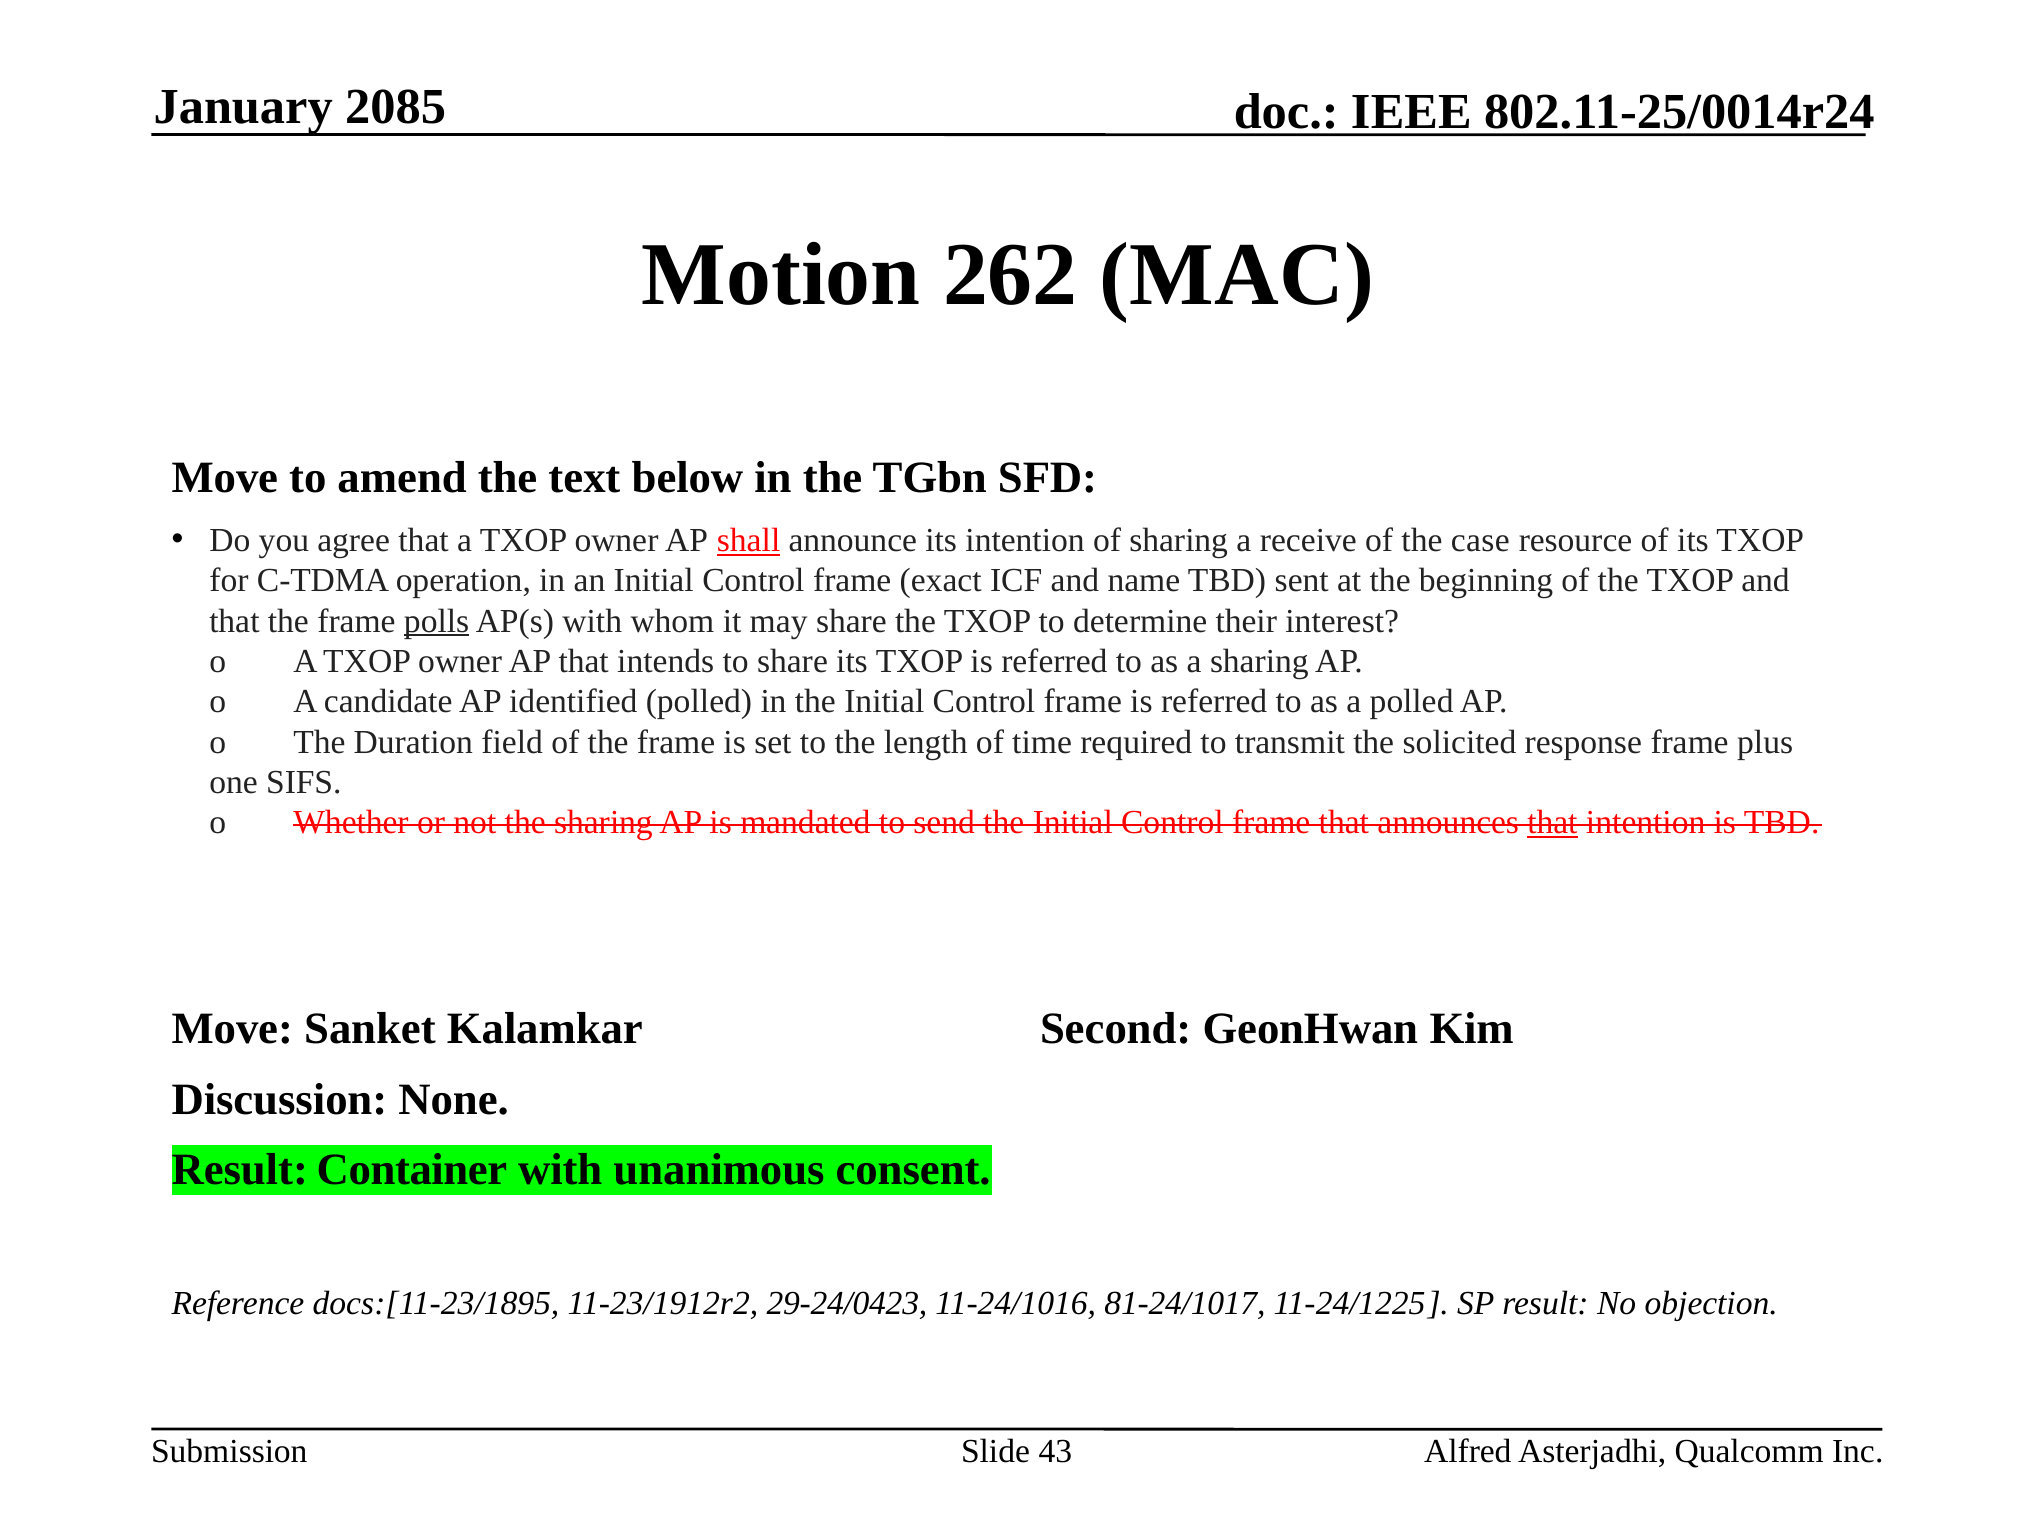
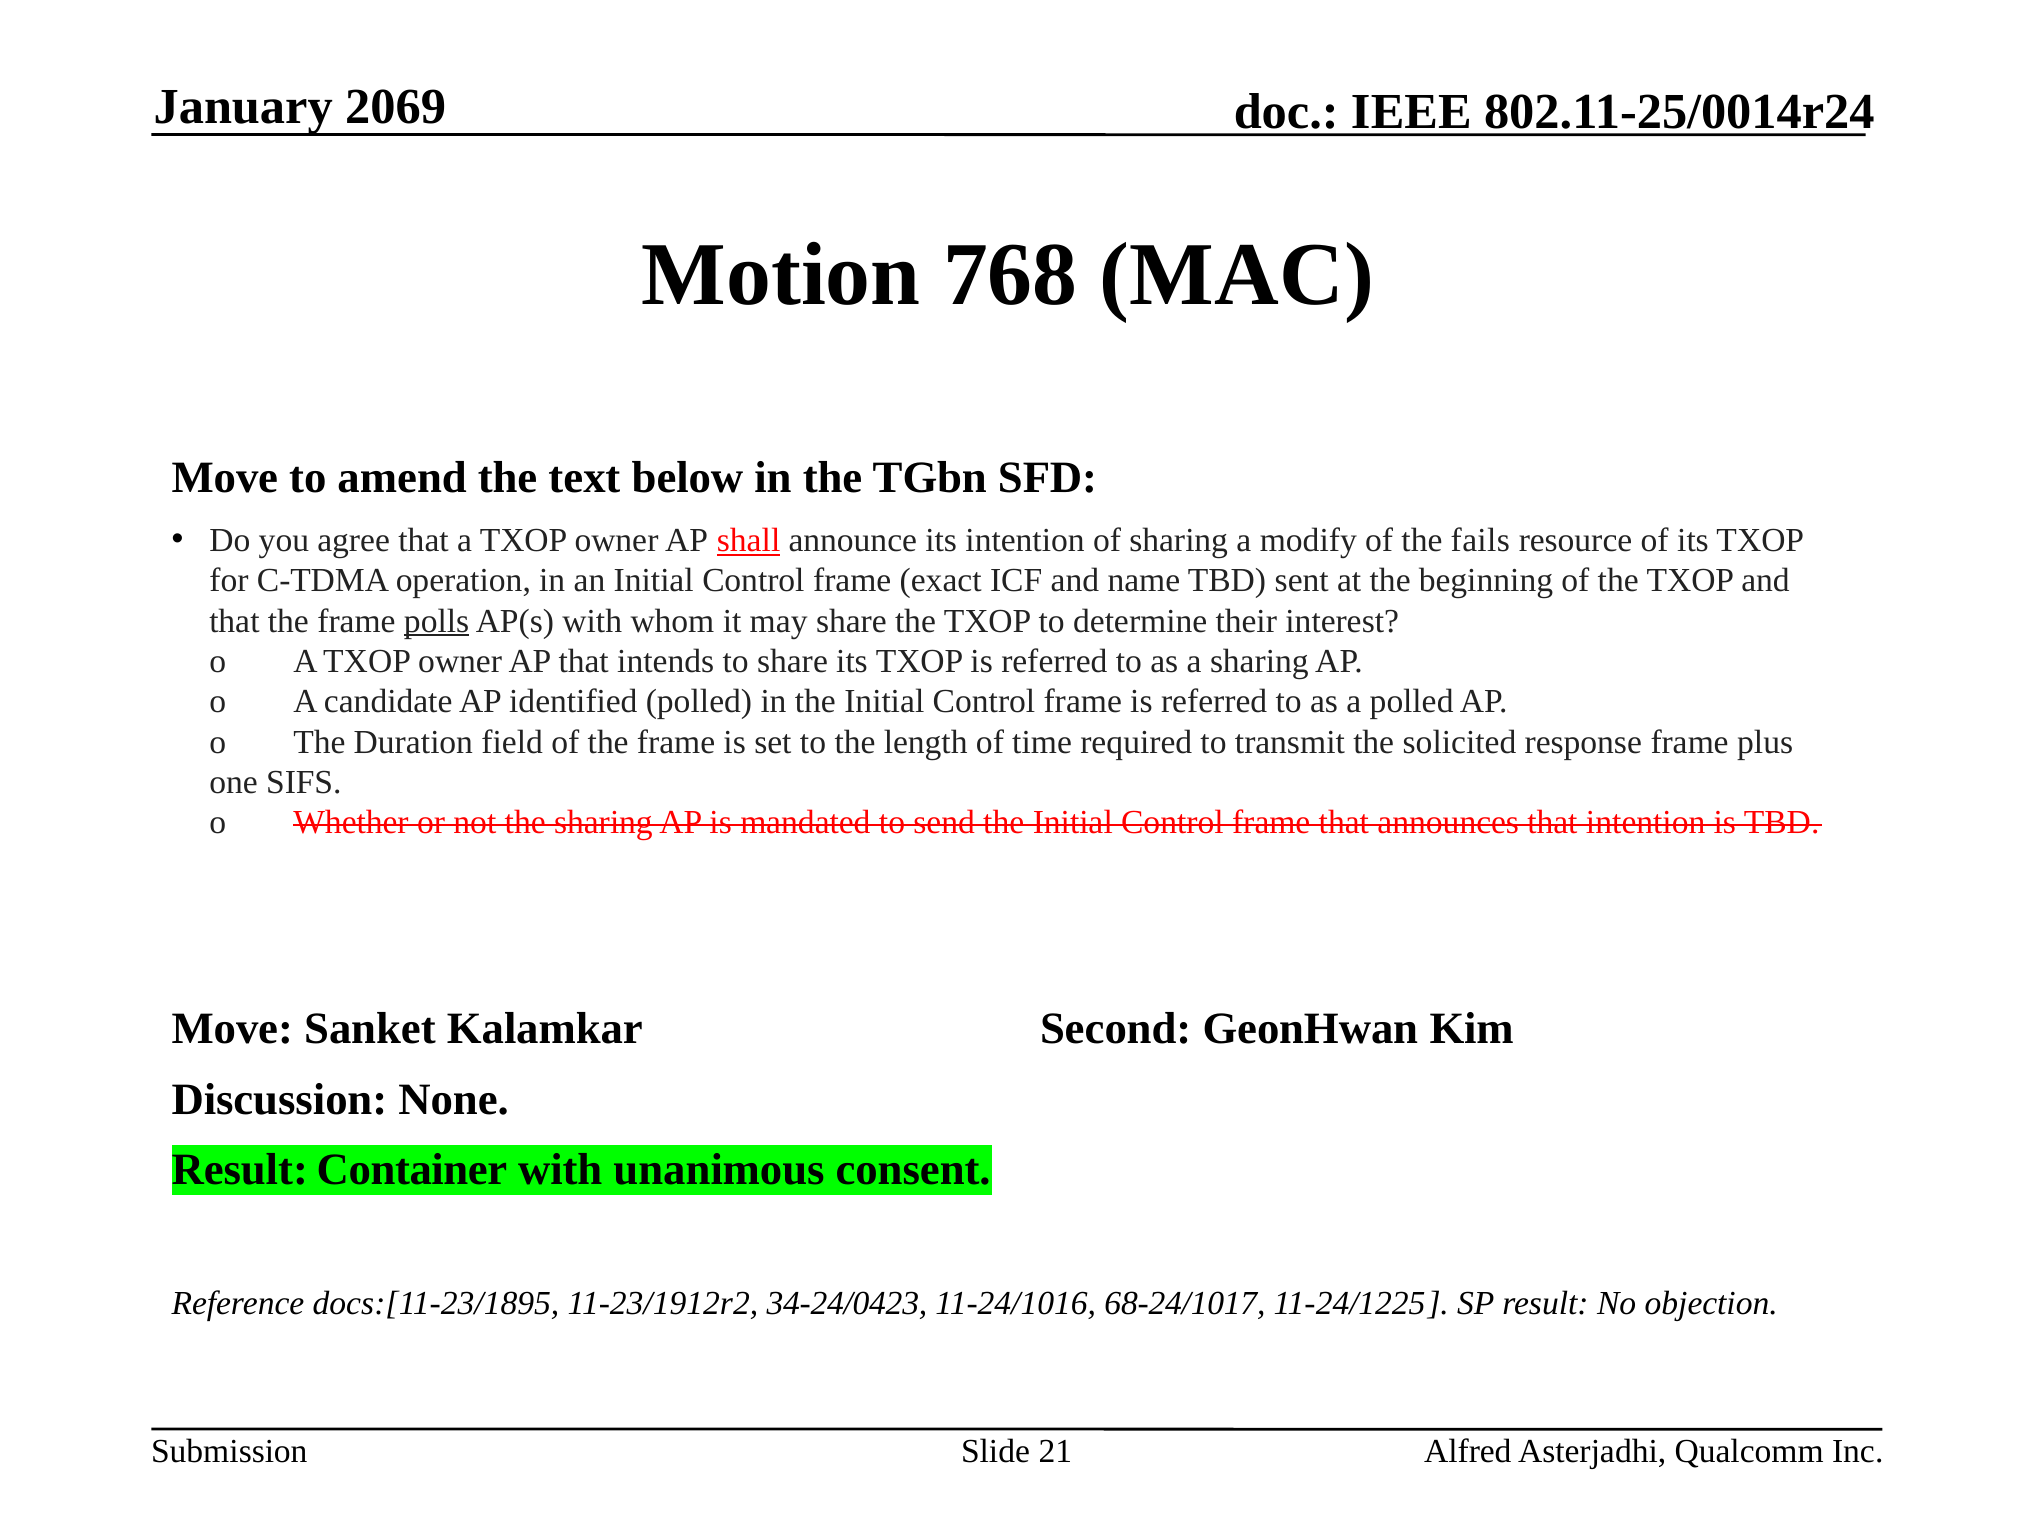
2085: 2085 -> 2069
262: 262 -> 768
receive: receive -> modify
case: case -> fails
that at (1552, 823) underline: present -> none
29-24/0423: 29-24/0423 -> 34-24/0423
81-24/1017: 81-24/1017 -> 68-24/1017
43: 43 -> 21
